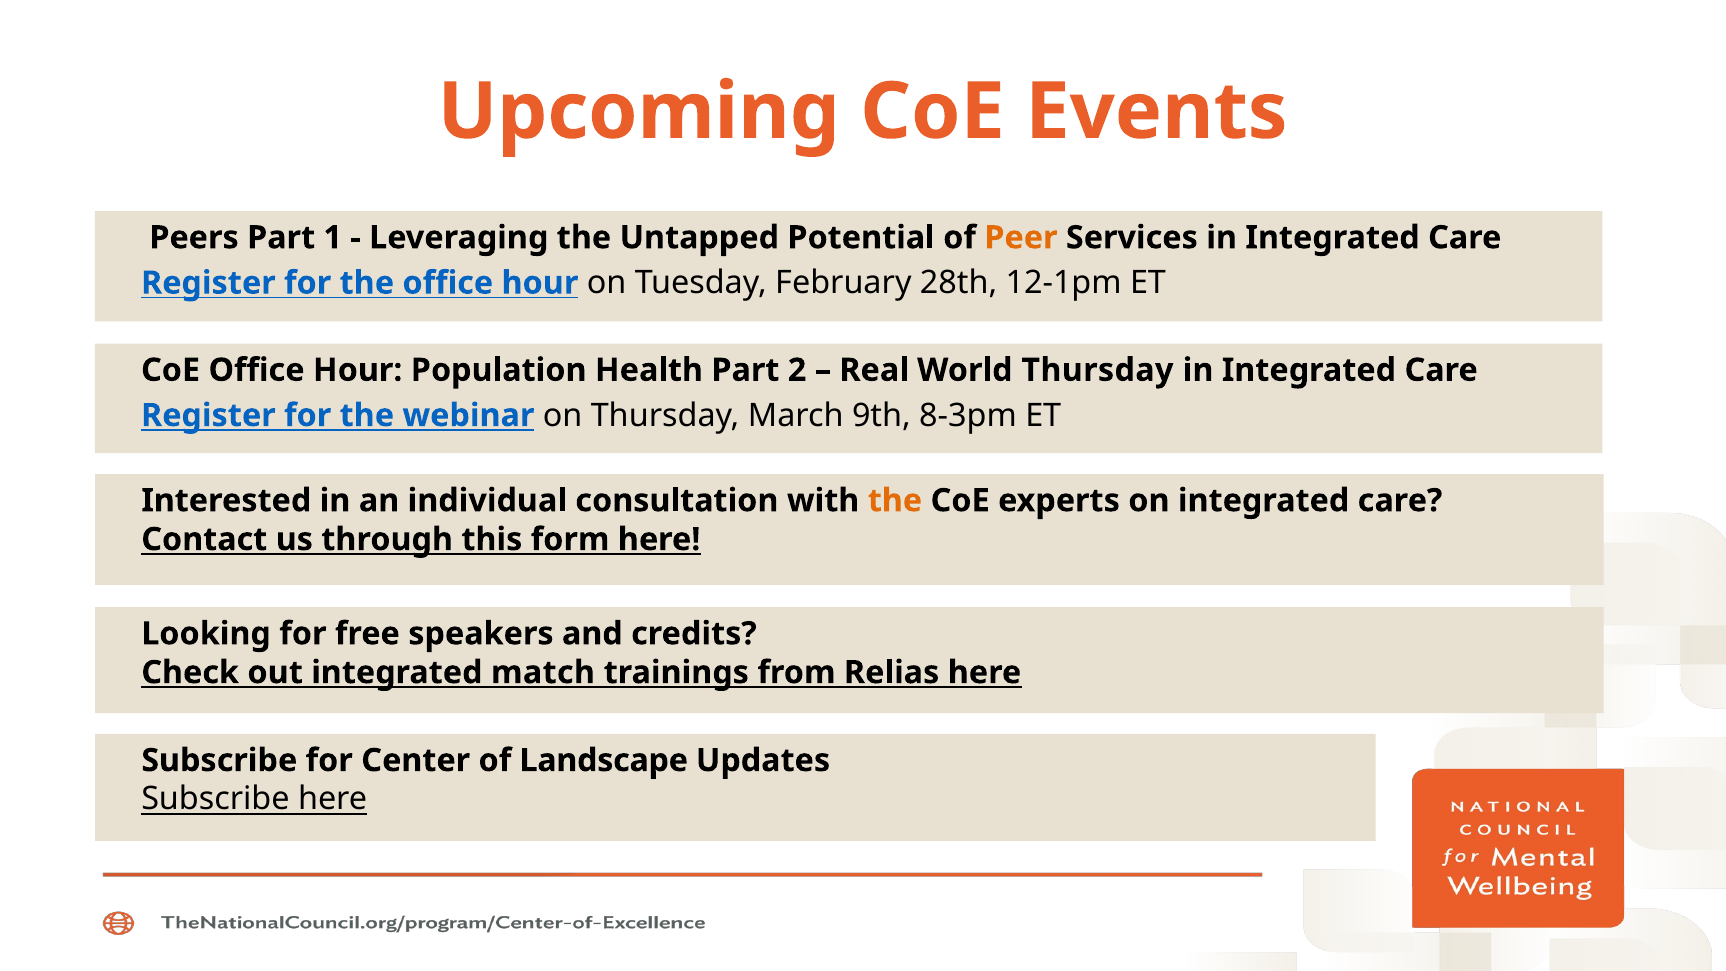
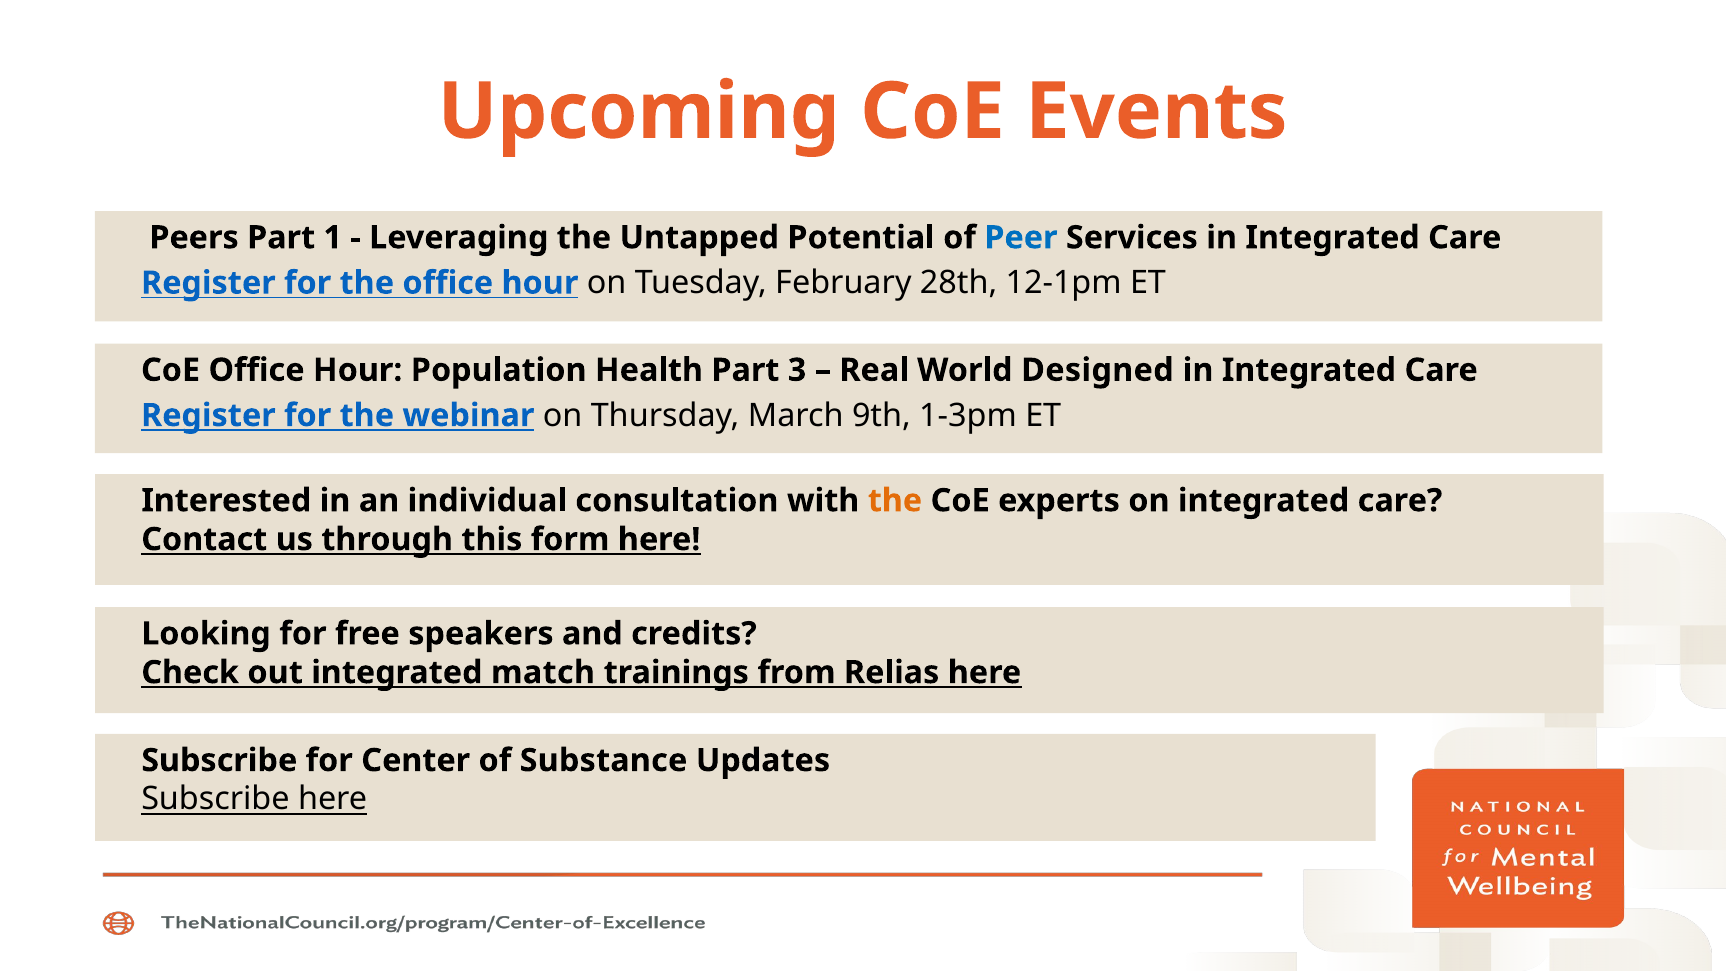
Peer colour: orange -> blue
2: 2 -> 3
World Thursday: Thursday -> Designed
8-3pm: 8-3pm -> 1-3pm
Landscape: Landscape -> Substance
